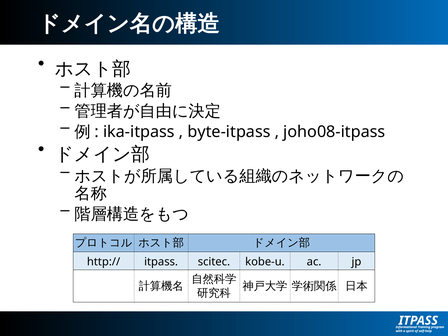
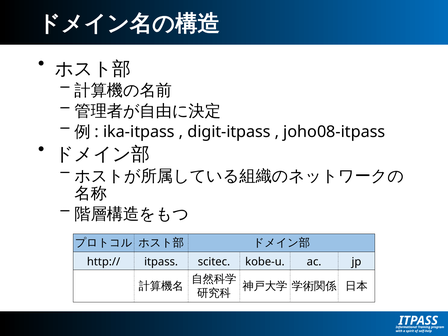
byte-itpass: byte-itpass -> digit-itpass
